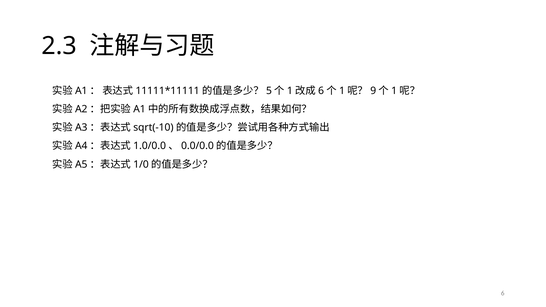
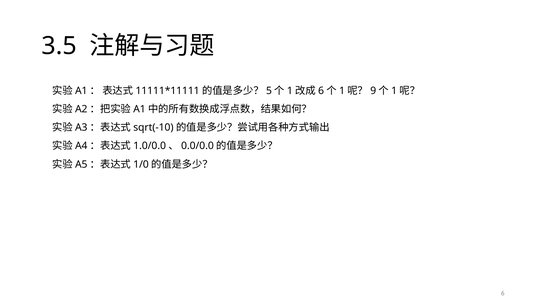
2.3: 2.3 -> 3.5
